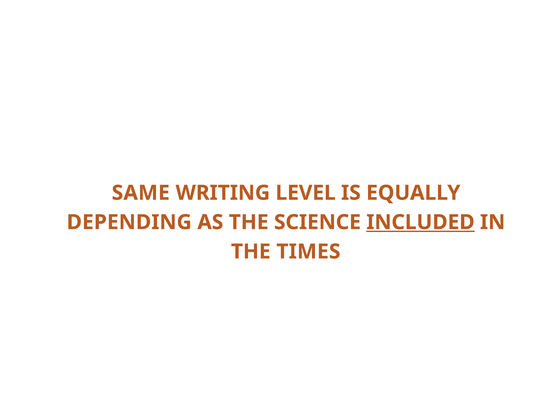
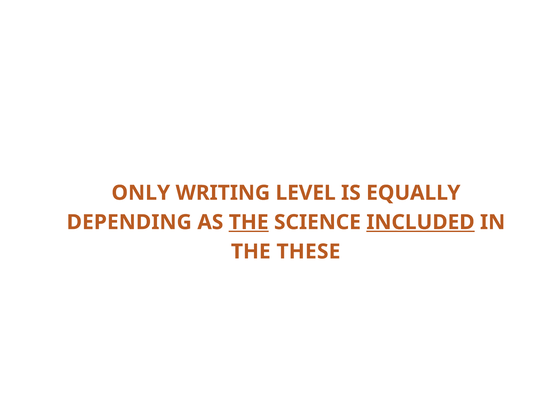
SAME: SAME -> ONLY
THE at (249, 222) underline: none -> present
TIMES: TIMES -> THESE
